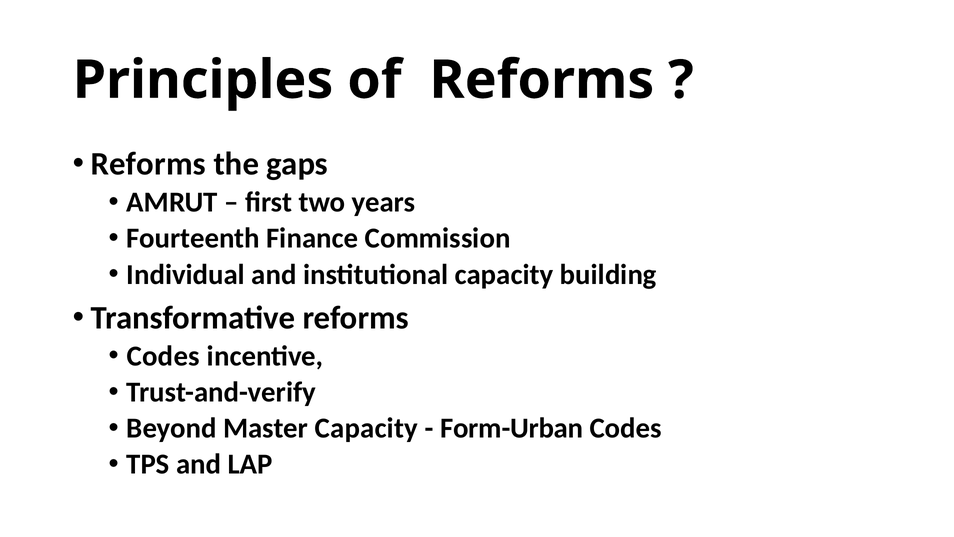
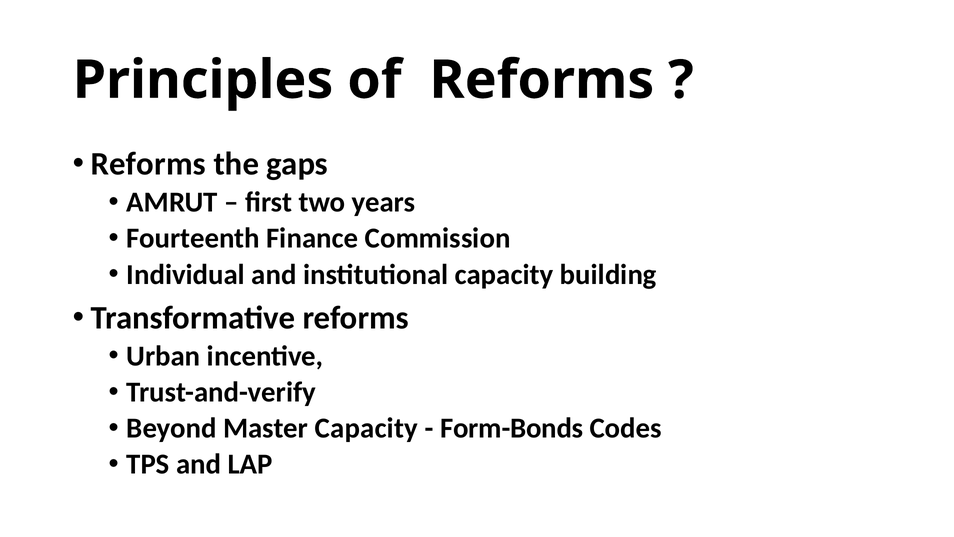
Codes at (163, 356): Codes -> Urban
Form-Urban: Form-Urban -> Form-Bonds
